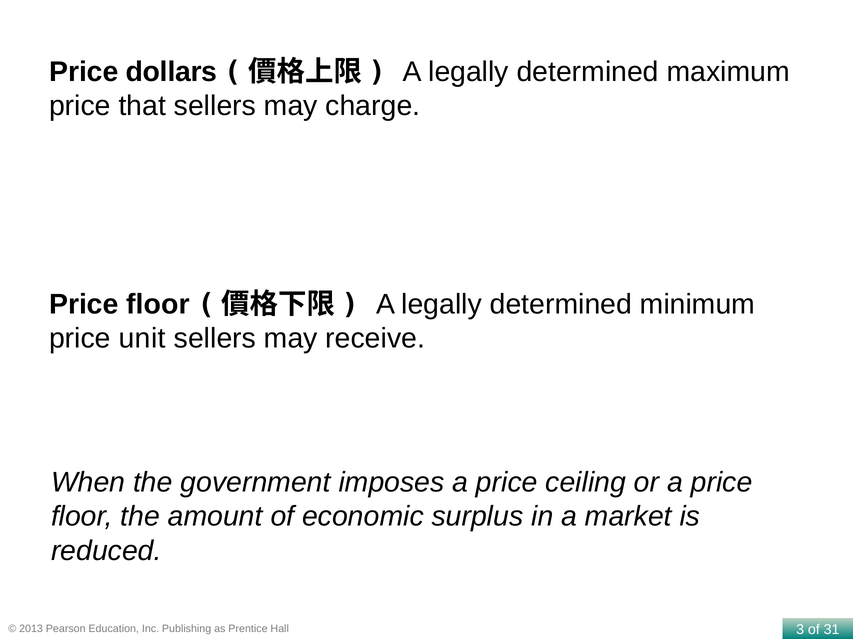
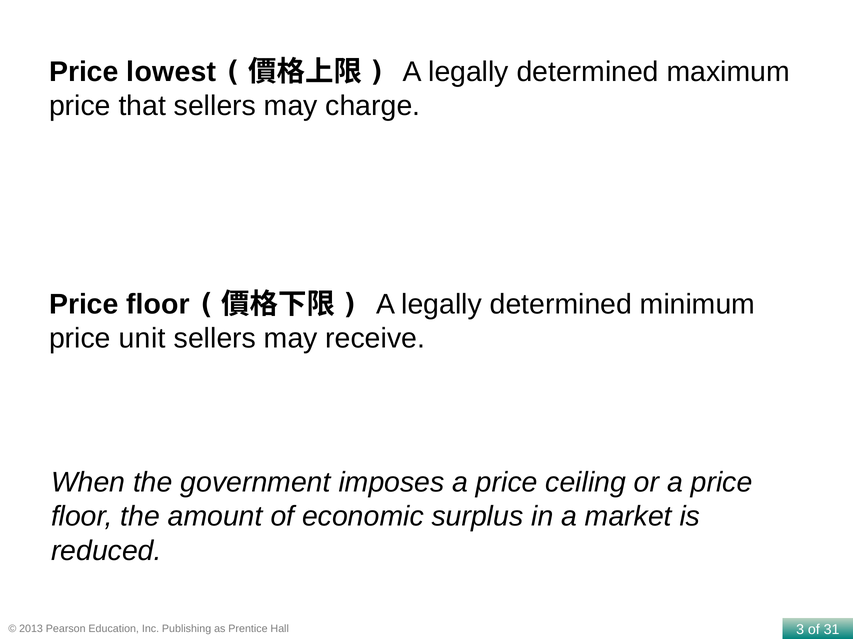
dollars: dollars -> lowest
